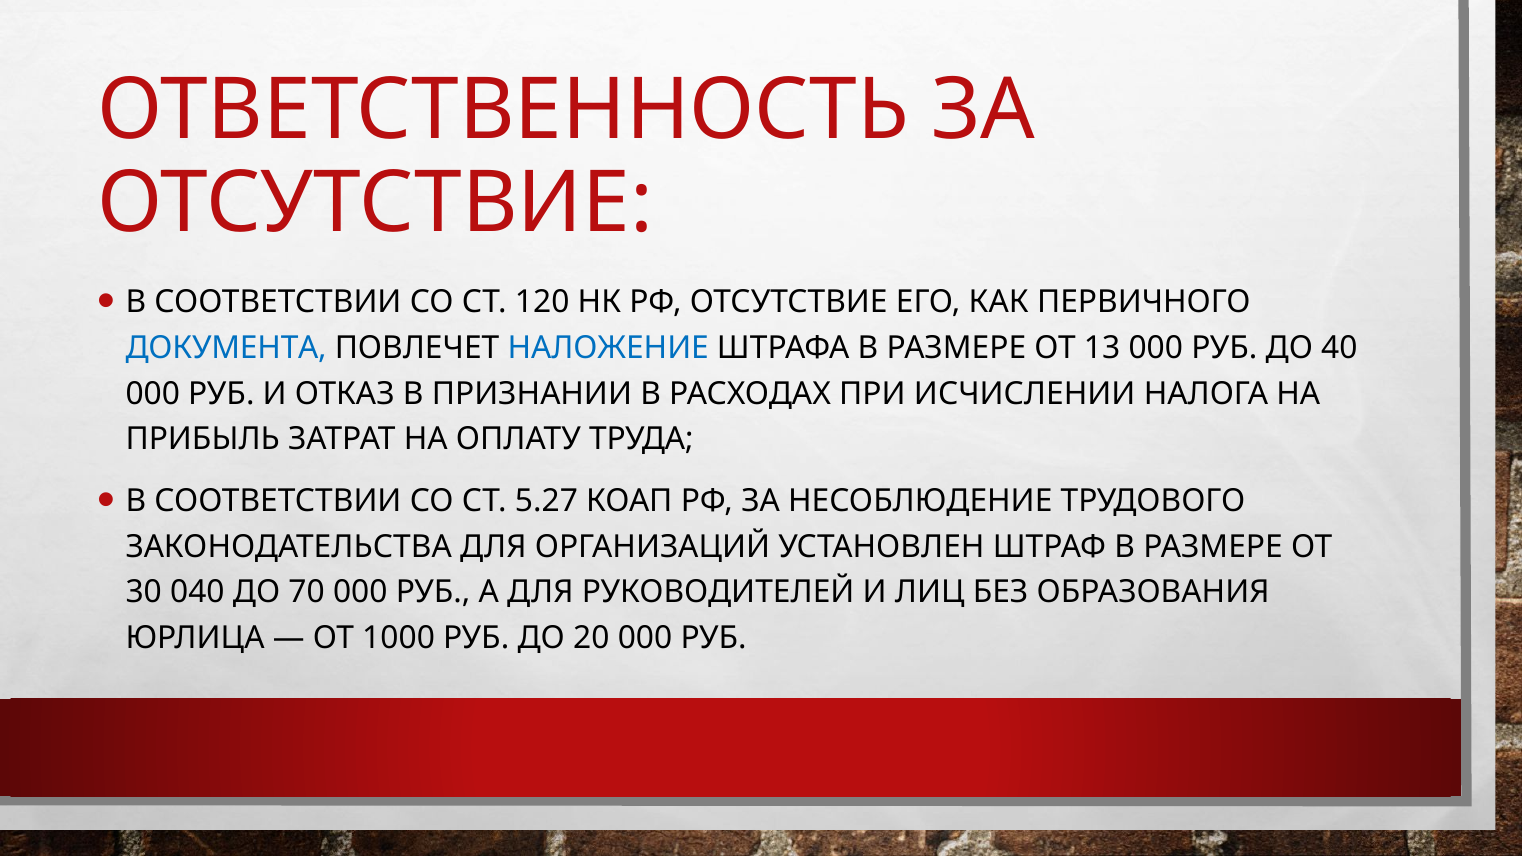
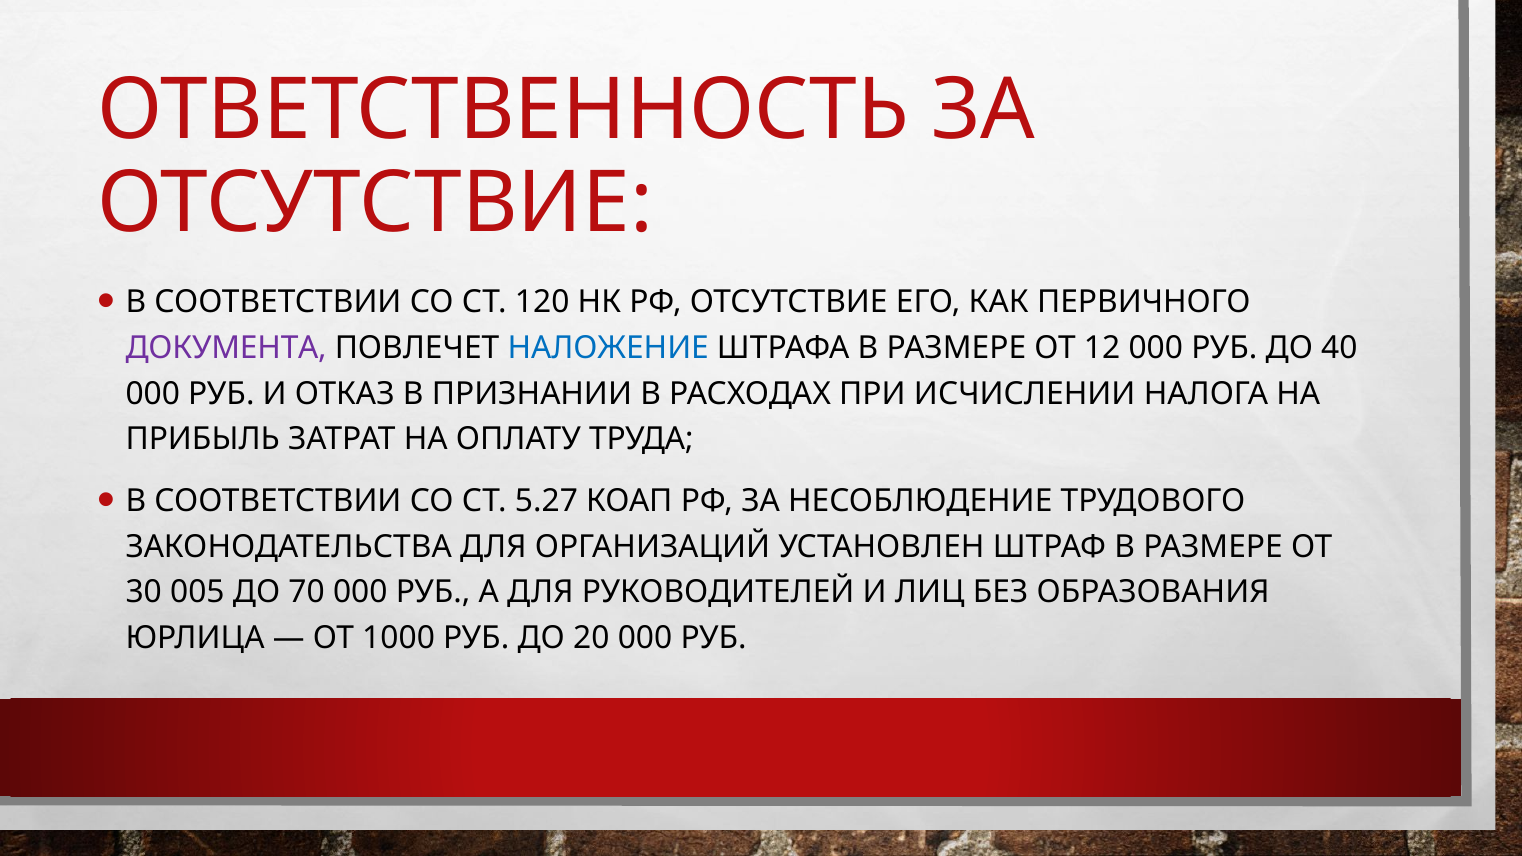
ДОКУМЕНТА colour: blue -> purple
13: 13 -> 12
040: 040 -> 005
